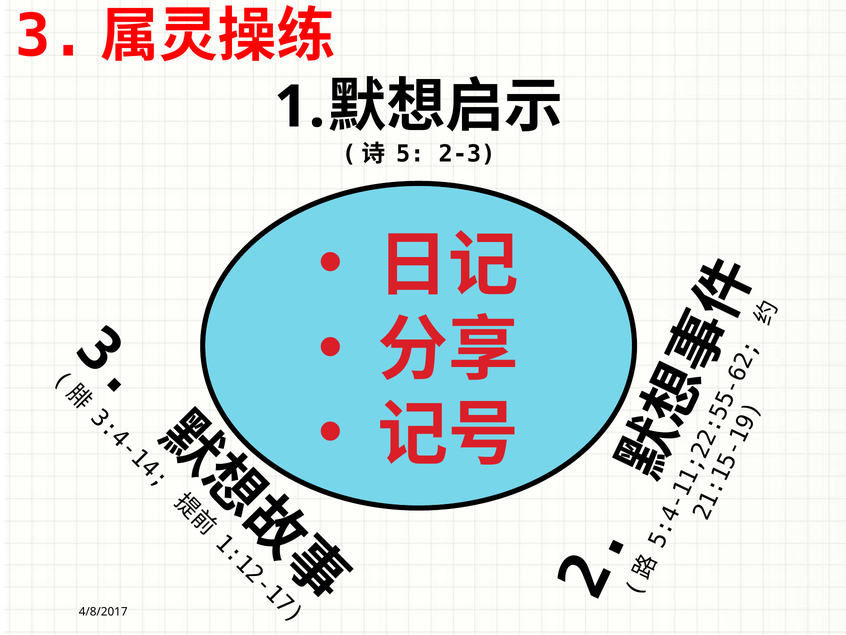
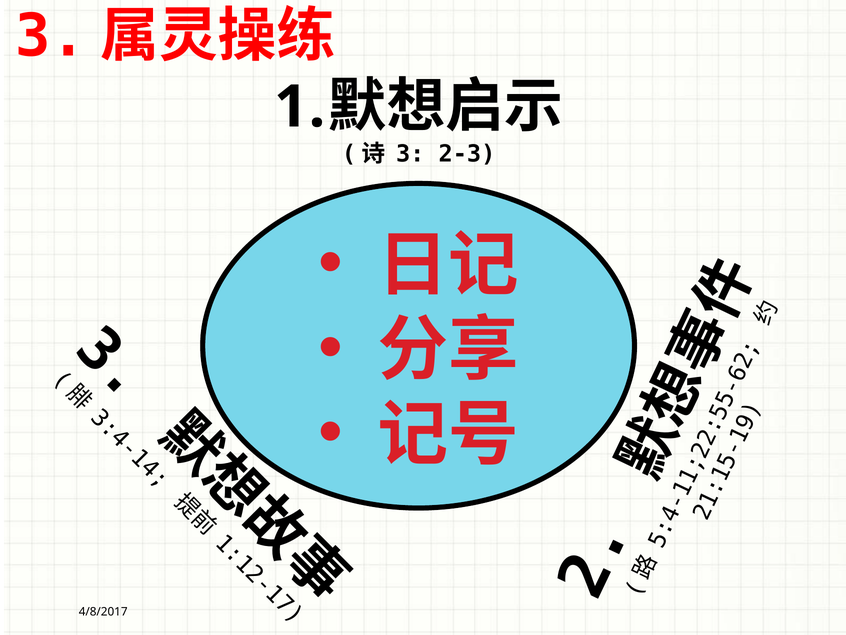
5 at (410, 154): 5 -> 3
